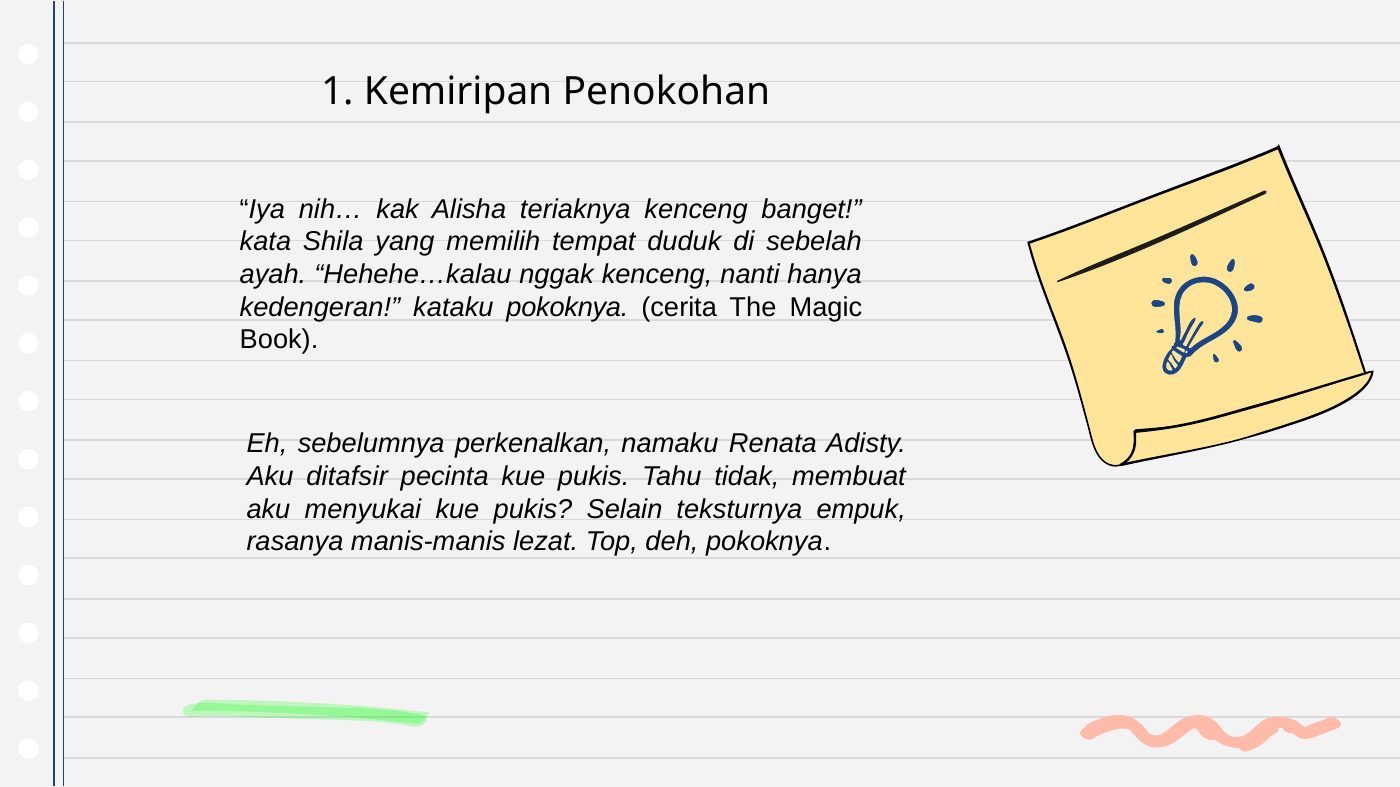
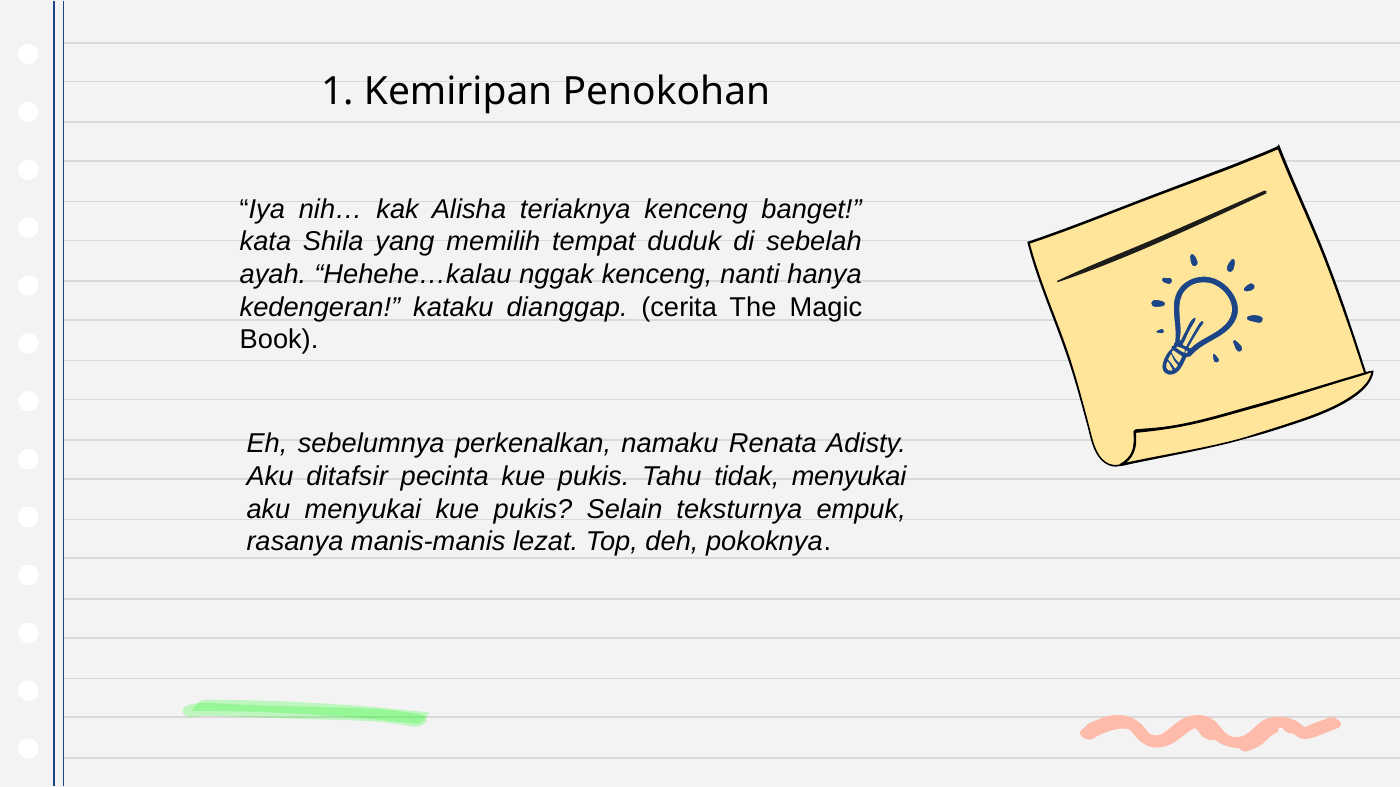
kataku pokoknya: pokoknya -> dianggap
tidak membuat: membuat -> menyukai
